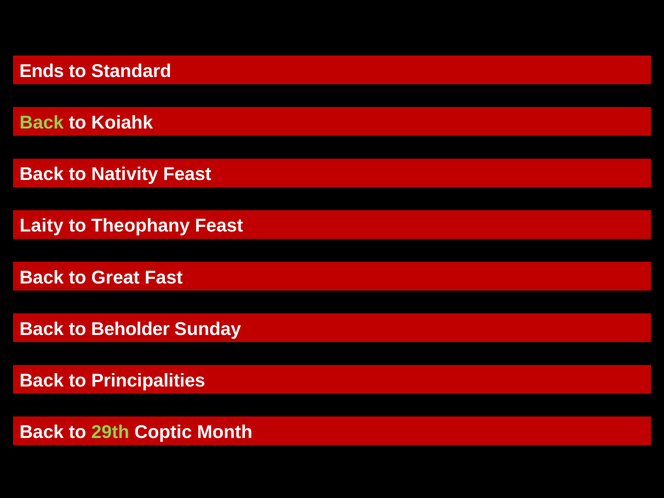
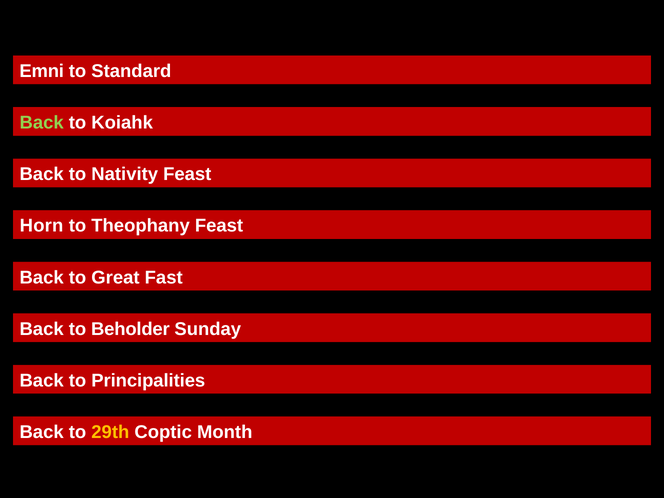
Ends: Ends -> Emni
Laity: Laity -> Horn
29th colour: light green -> yellow
